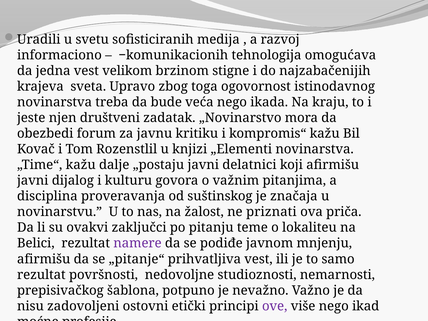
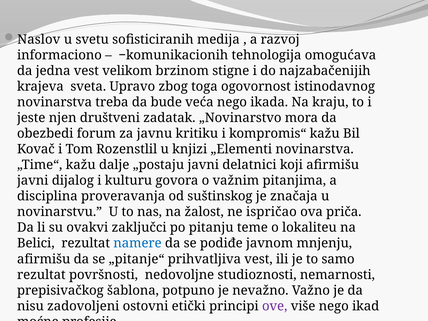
Uradili: Uradili -> Naslov
priznati: priznati -> ispričao
namere colour: purple -> blue
